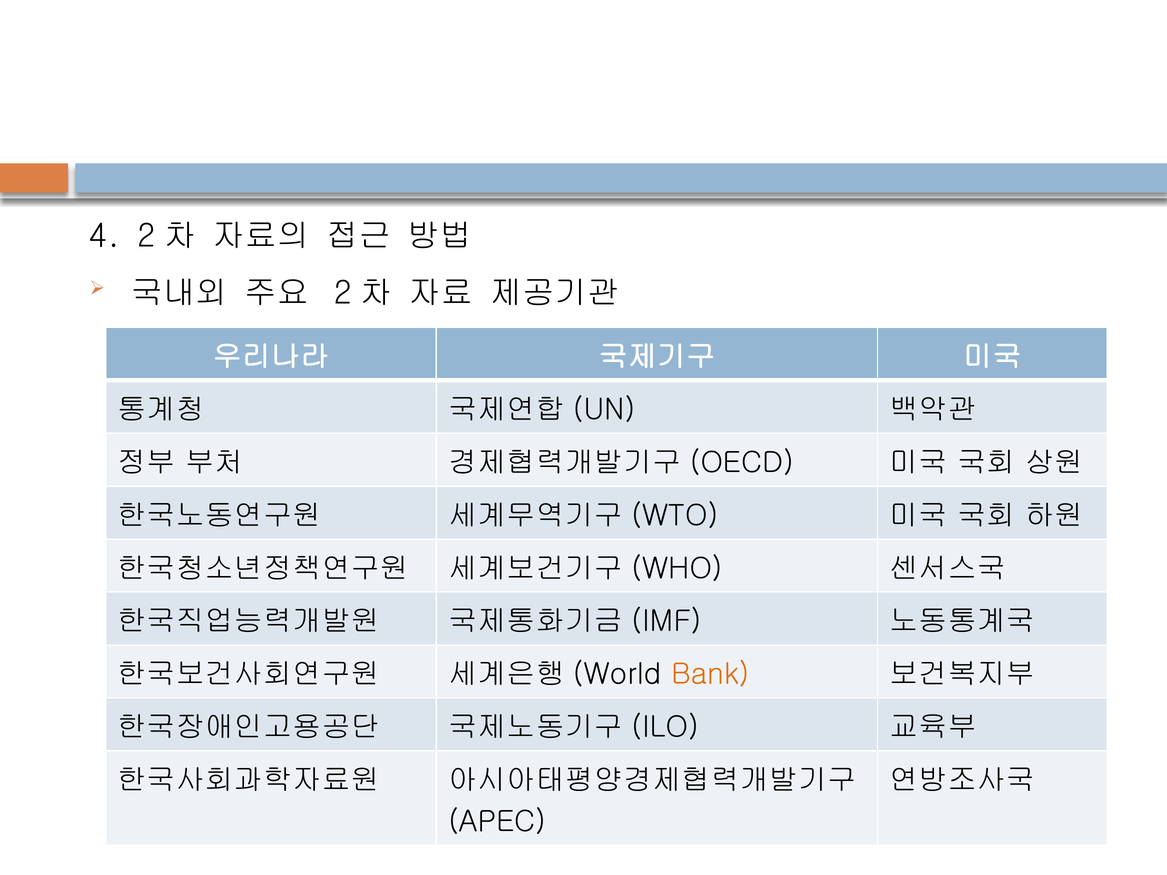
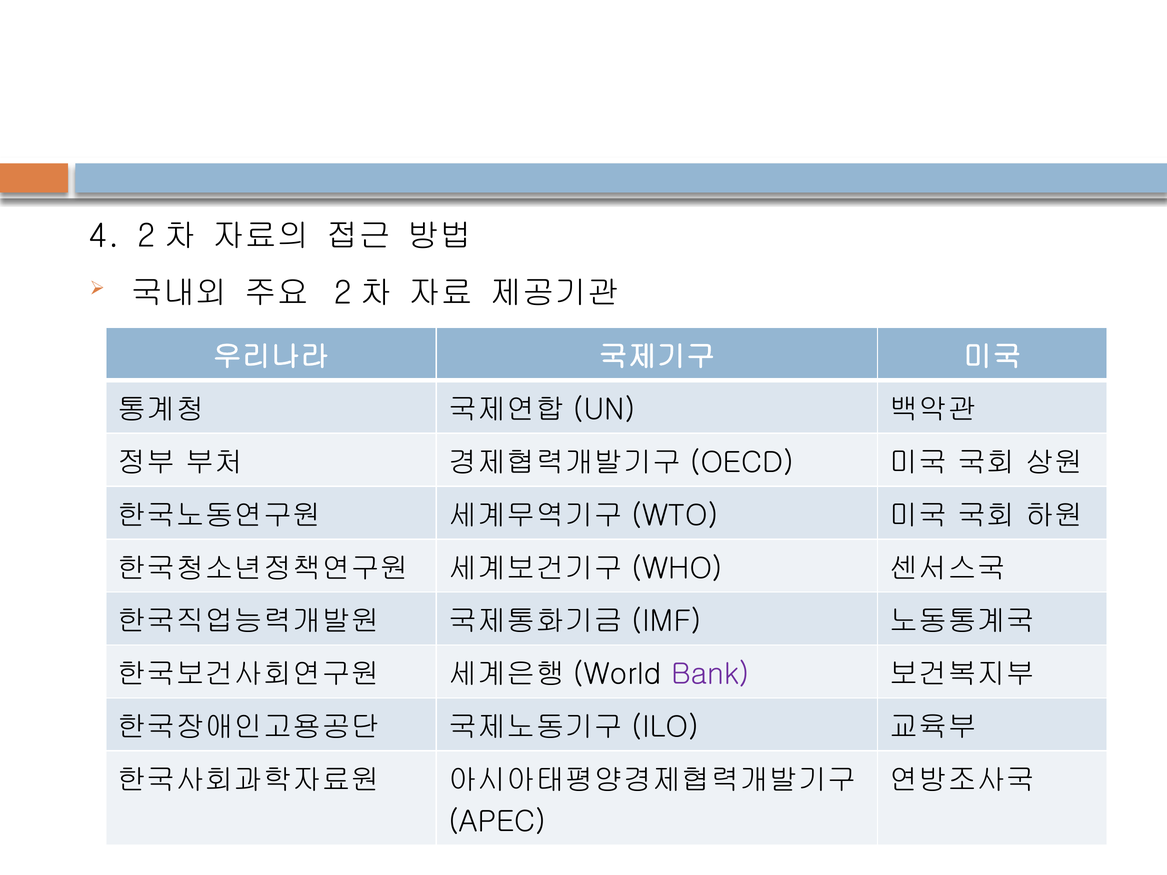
Bank colour: orange -> purple
